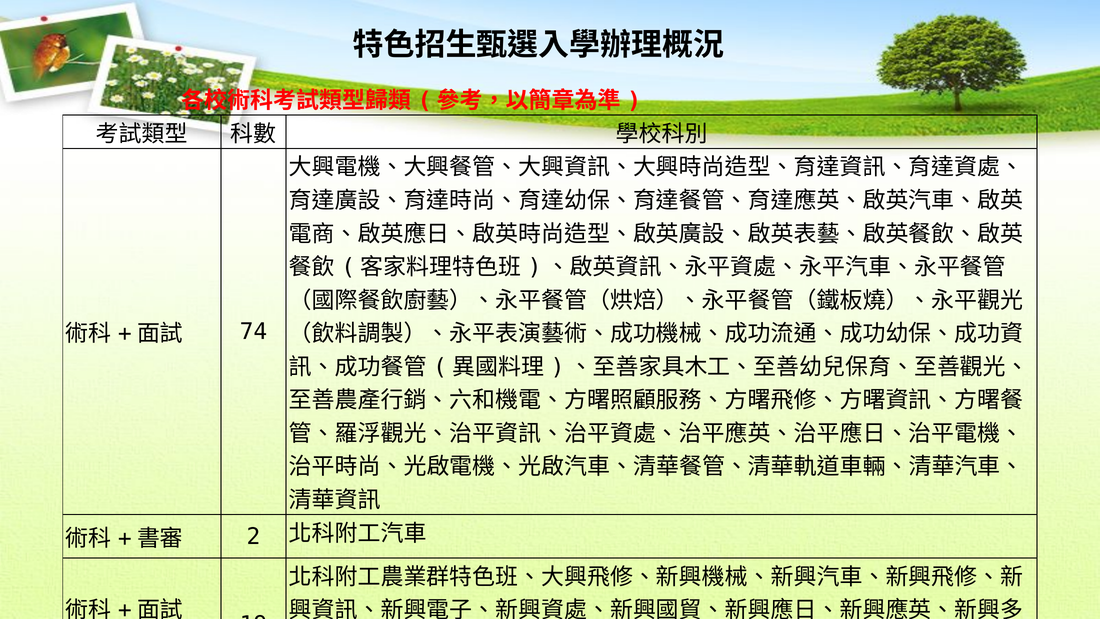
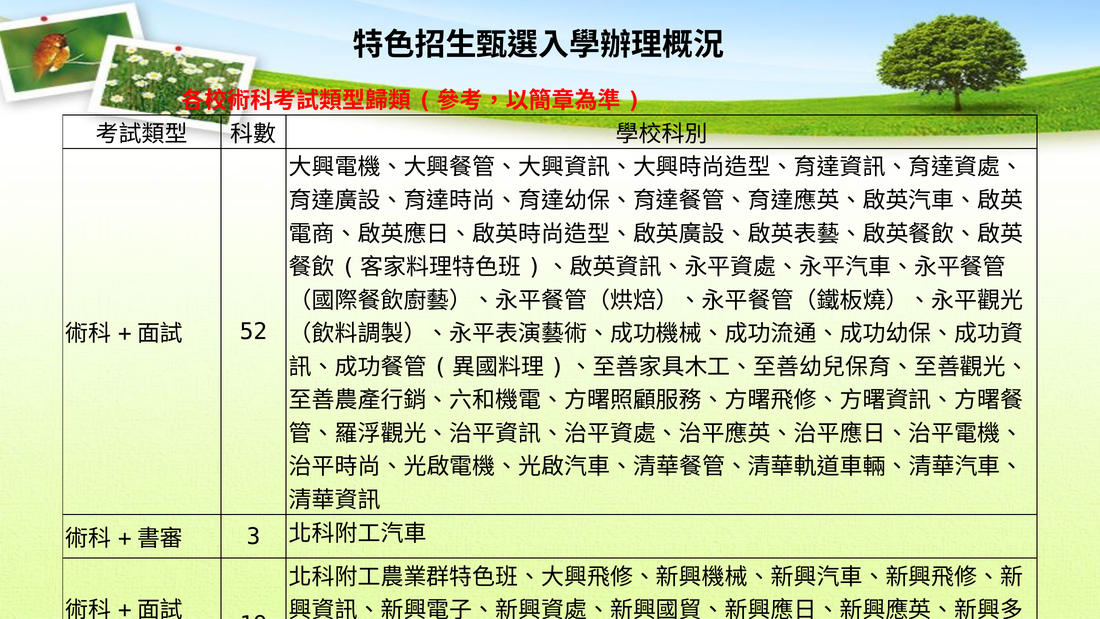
74 at (253, 332): 74 -> 52
2: 2 -> 3
